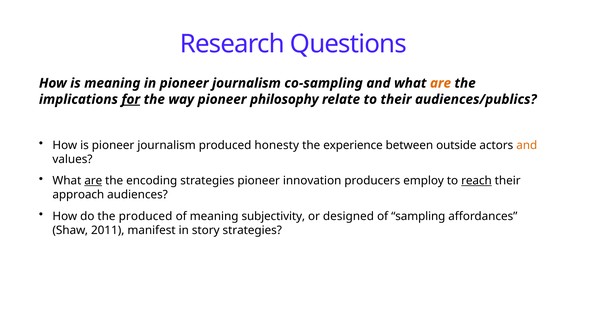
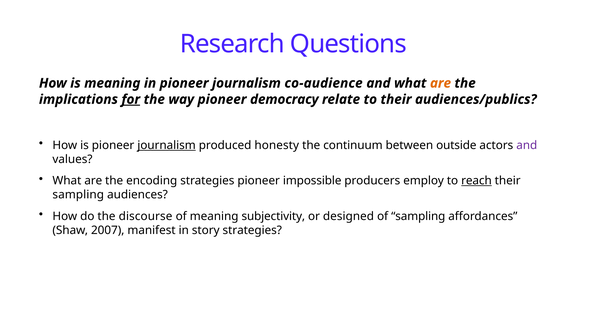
co-sampling: co-sampling -> co-audience
philosophy: philosophy -> democracy
journalism at (167, 145) underline: none -> present
experience: experience -> continuum
and at (527, 145) colour: orange -> purple
are at (93, 181) underline: present -> none
innovation: innovation -> impossible
approach at (78, 195): approach -> sampling
the produced: produced -> discourse
2011: 2011 -> 2007
